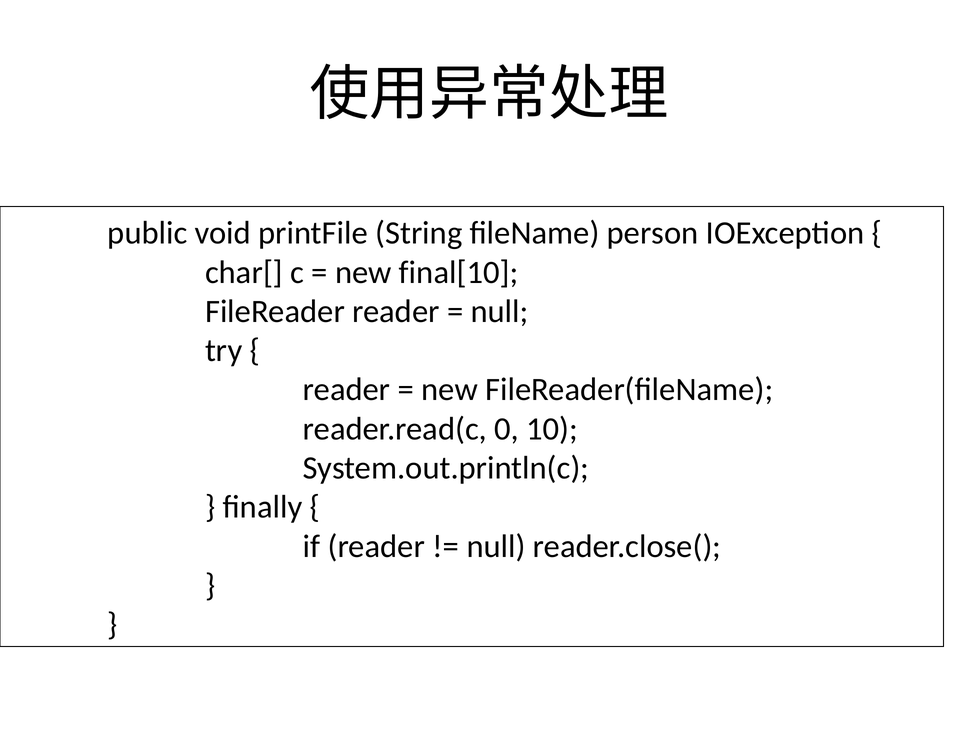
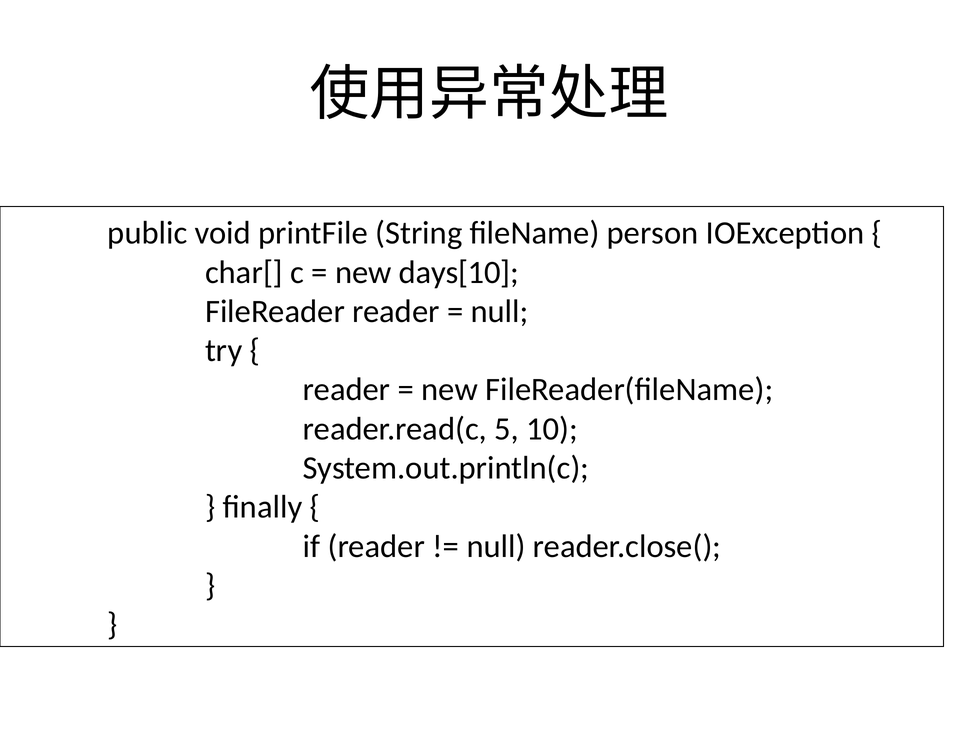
final[10: final[10 -> days[10
0: 0 -> 5
